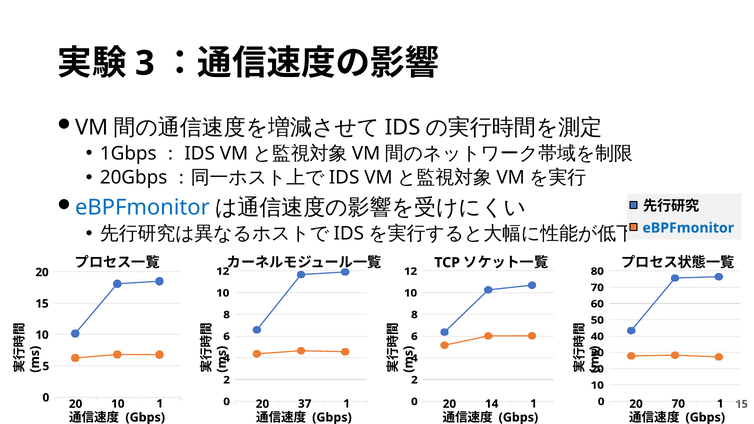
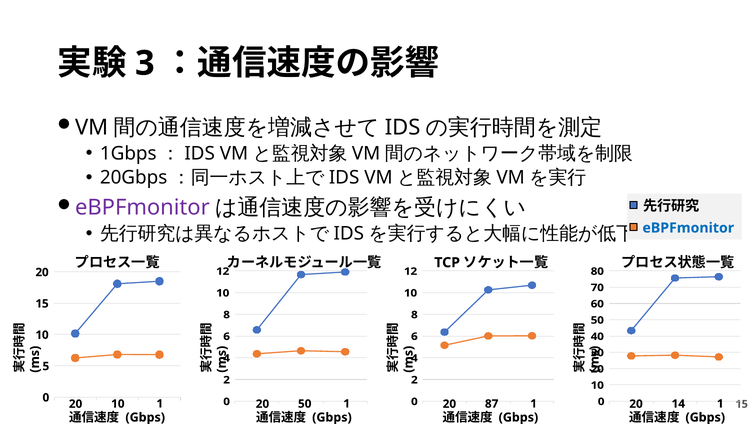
eBPFmonitor at (142, 208) colour: blue -> purple
20 37: 37 -> 50
14: 14 -> 87
20 70: 70 -> 14
